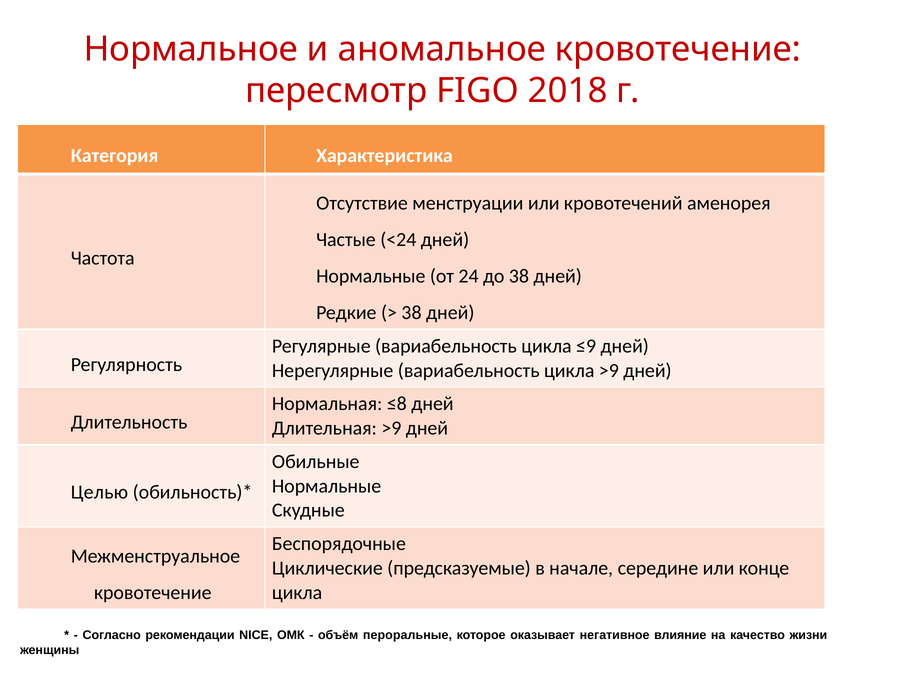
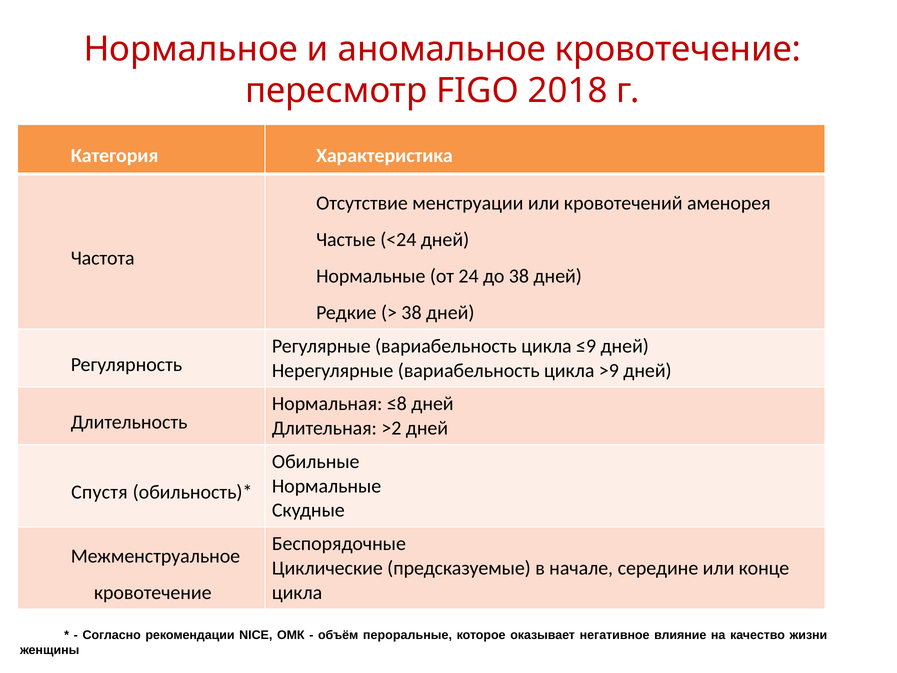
Длительная >9: >9 -> >2
Целью: Целью -> Спустя
